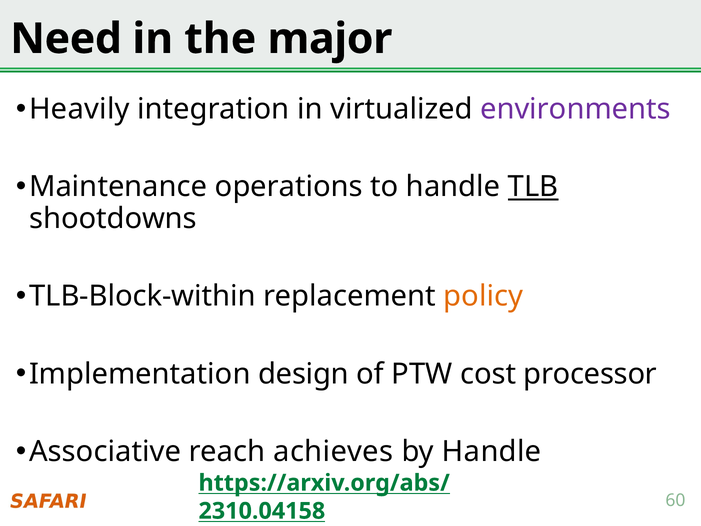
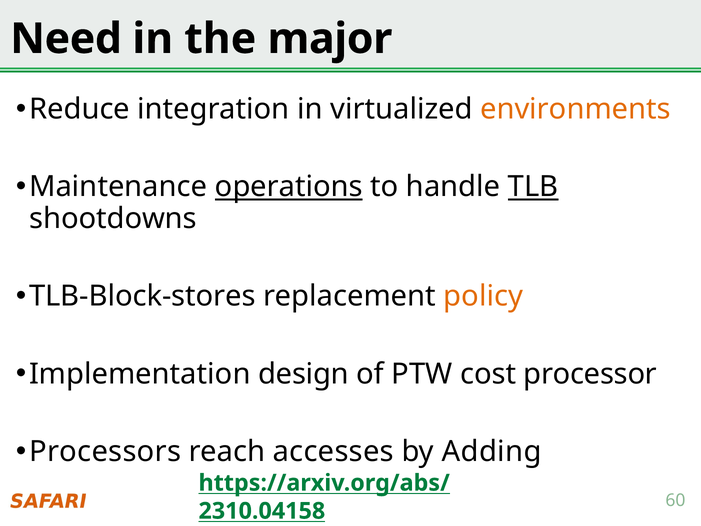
Heavily: Heavily -> Reduce
environments colour: purple -> orange
operations underline: none -> present
TLB-Block-within: TLB-Block-within -> TLB-Block-stores
Associative: Associative -> Processors
achieves: achieves -> accesses
by Handle: Handle -> Adding
